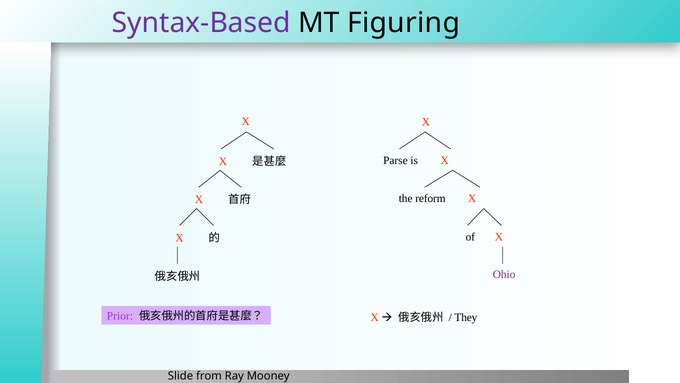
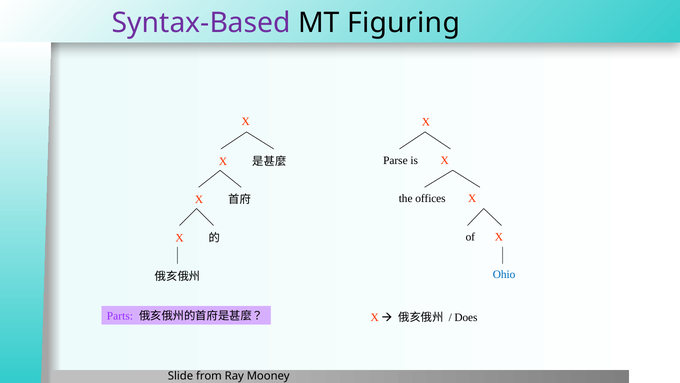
reform: reform -> offices
Ohio colour: purple -> blue
Prior: Prior -> Parts
They: They -> Does
